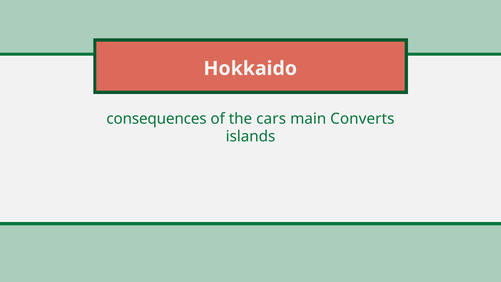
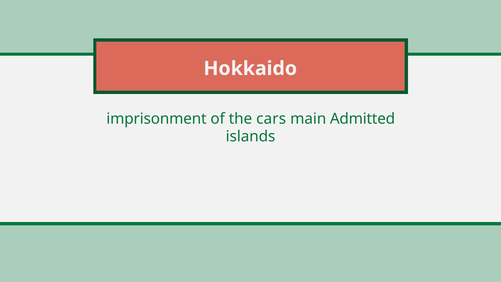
consequences: consequences -> imprisonment
Converts: Converts -> Admitted
